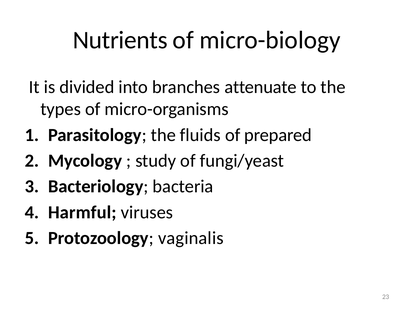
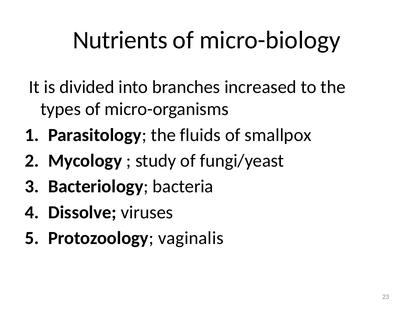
attenuate: attenuate -> increased
prepared: prepared -> smallpox
Harmful: Harmful -> Dissolve
